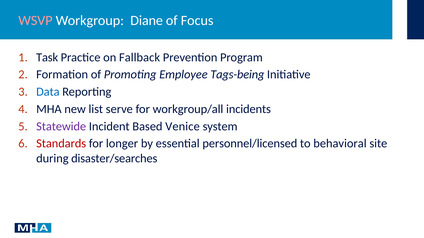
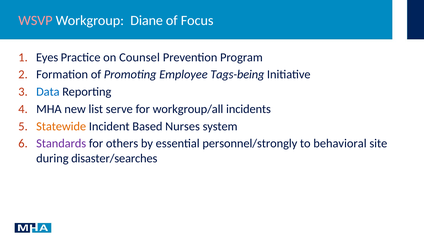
Task: Task -> Eyes
Fallback: Fallback -> Counsel
Statewide colour: purple -> orange
Venice: Venice -> Nurses
Standards colour: red -> purple
longer: longer -> others
personnel/licensed: personnel/licensed -> personnel/strongly
